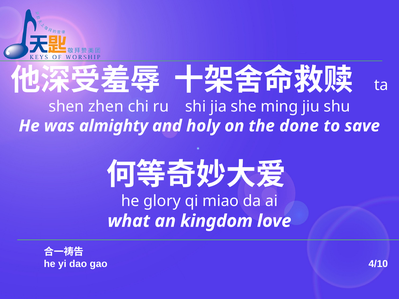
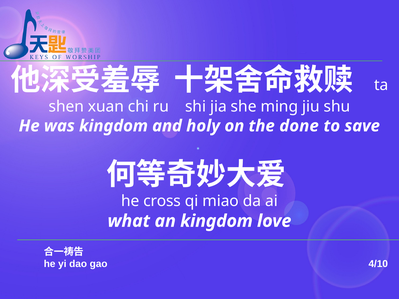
zhen: zhen -> xuan
was almighty: almighty -> kingdom
glory: glory -> cross
